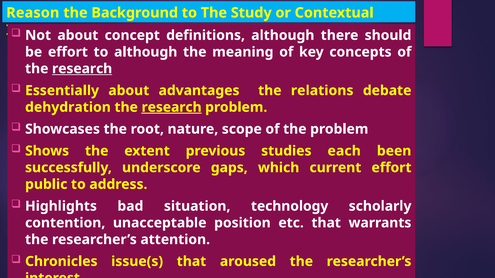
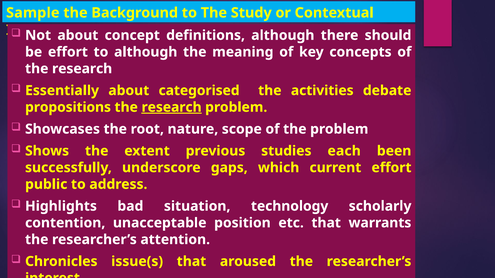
Reason: Reason -> Sample
research at (82, 69) underline: present -> none
advantages: advantages -> categorised
relations: relations -> activities
dehydration: dehydration -> propositions
